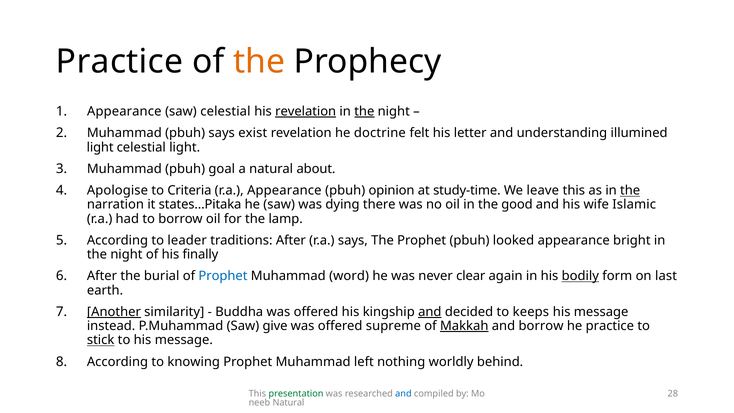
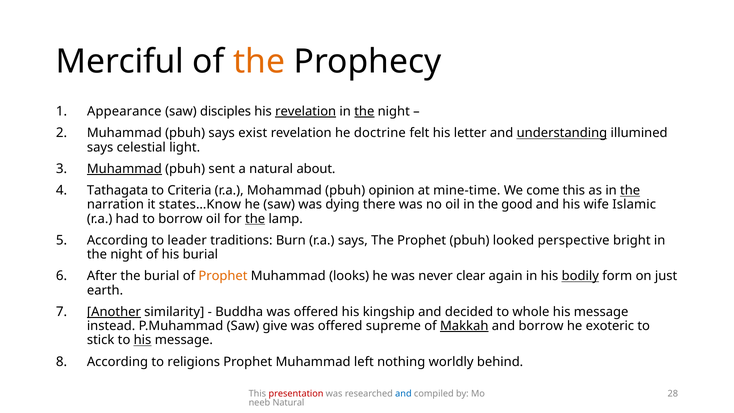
Practice at (120, 62): Practice -> Merciful
saw celestial: celestial -> disciples
understanding underline: none -> present
light at (100, 147): light -> says
Muhammad at (124, 169) underline: none -> present
goal: goal -> sent
Apologise: Apologise -> Tathagata
r.a Appearance: Appearance -> Mohammad
study-time: study-time -> mine-time
leave: leave -> come
states…Pitaka: states…Pitaka -> states…Know
the at (255, 219) underline: none -> present
traditions After: After -> Burn
looked appearance: appearance -> perspective
his finally: finally -> burial
Prophet at (223, 276) colour: blue -> orange
word: word -> looks
last: last -> just
and at (430, 312) underline: present -> none
keeps: keeps -> whole
he practice: practice -> exoteric
stick underline: present -> none
his at (143, 340) underline: none -> present
knowing: knowing -> religions
presentation colour: green -> red
